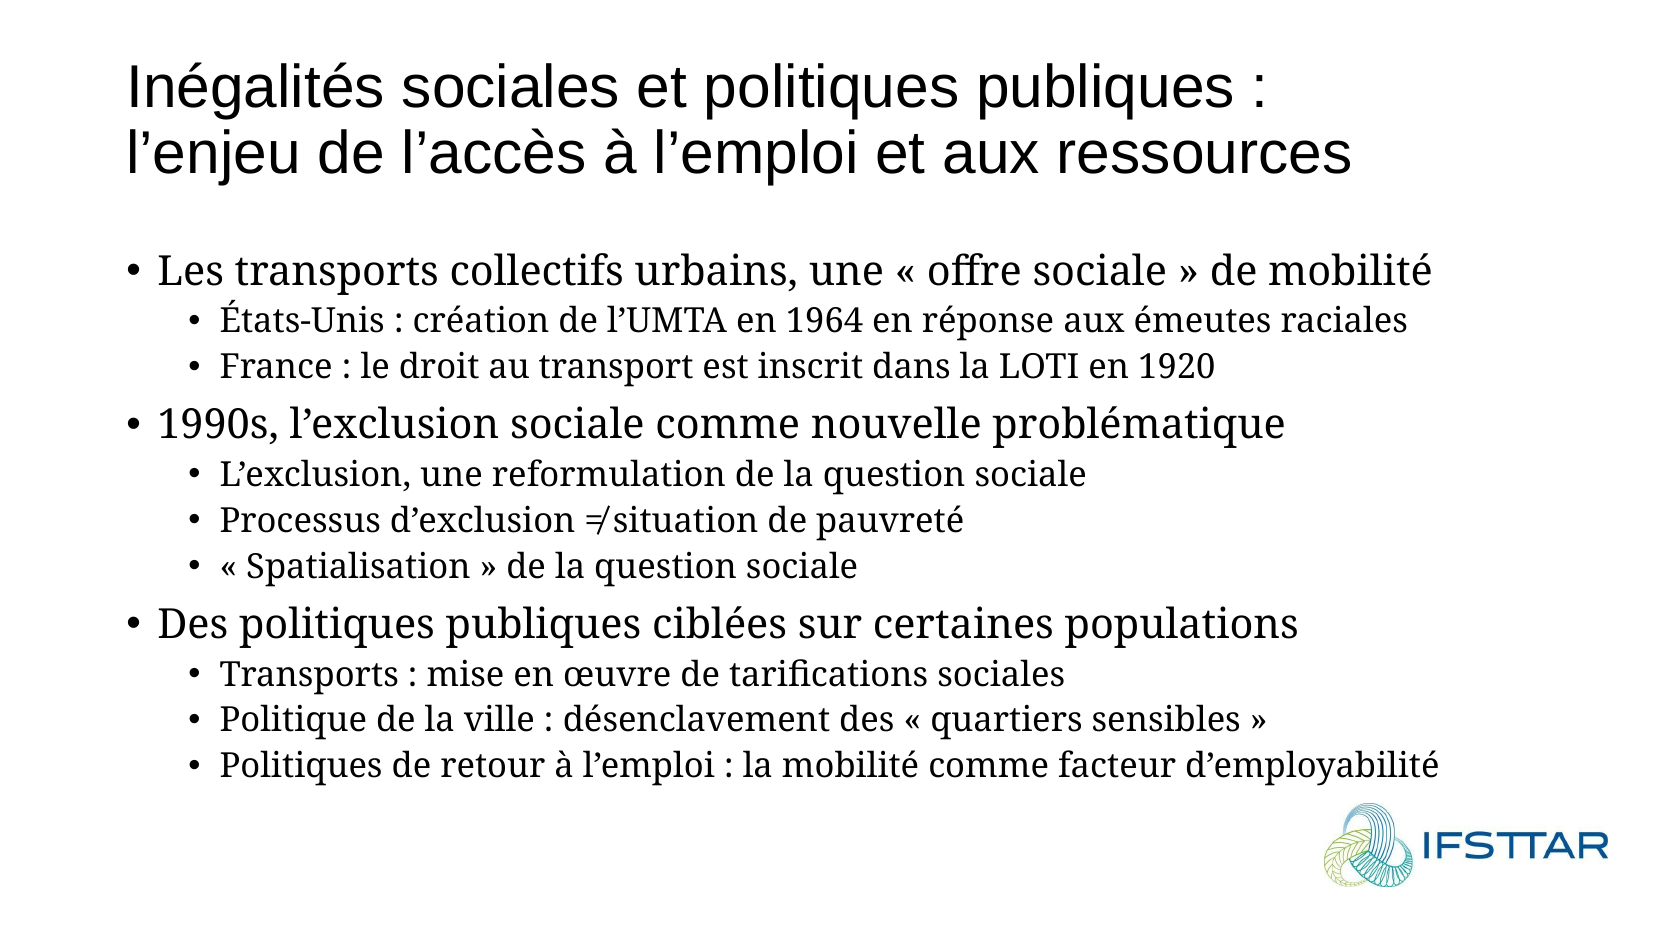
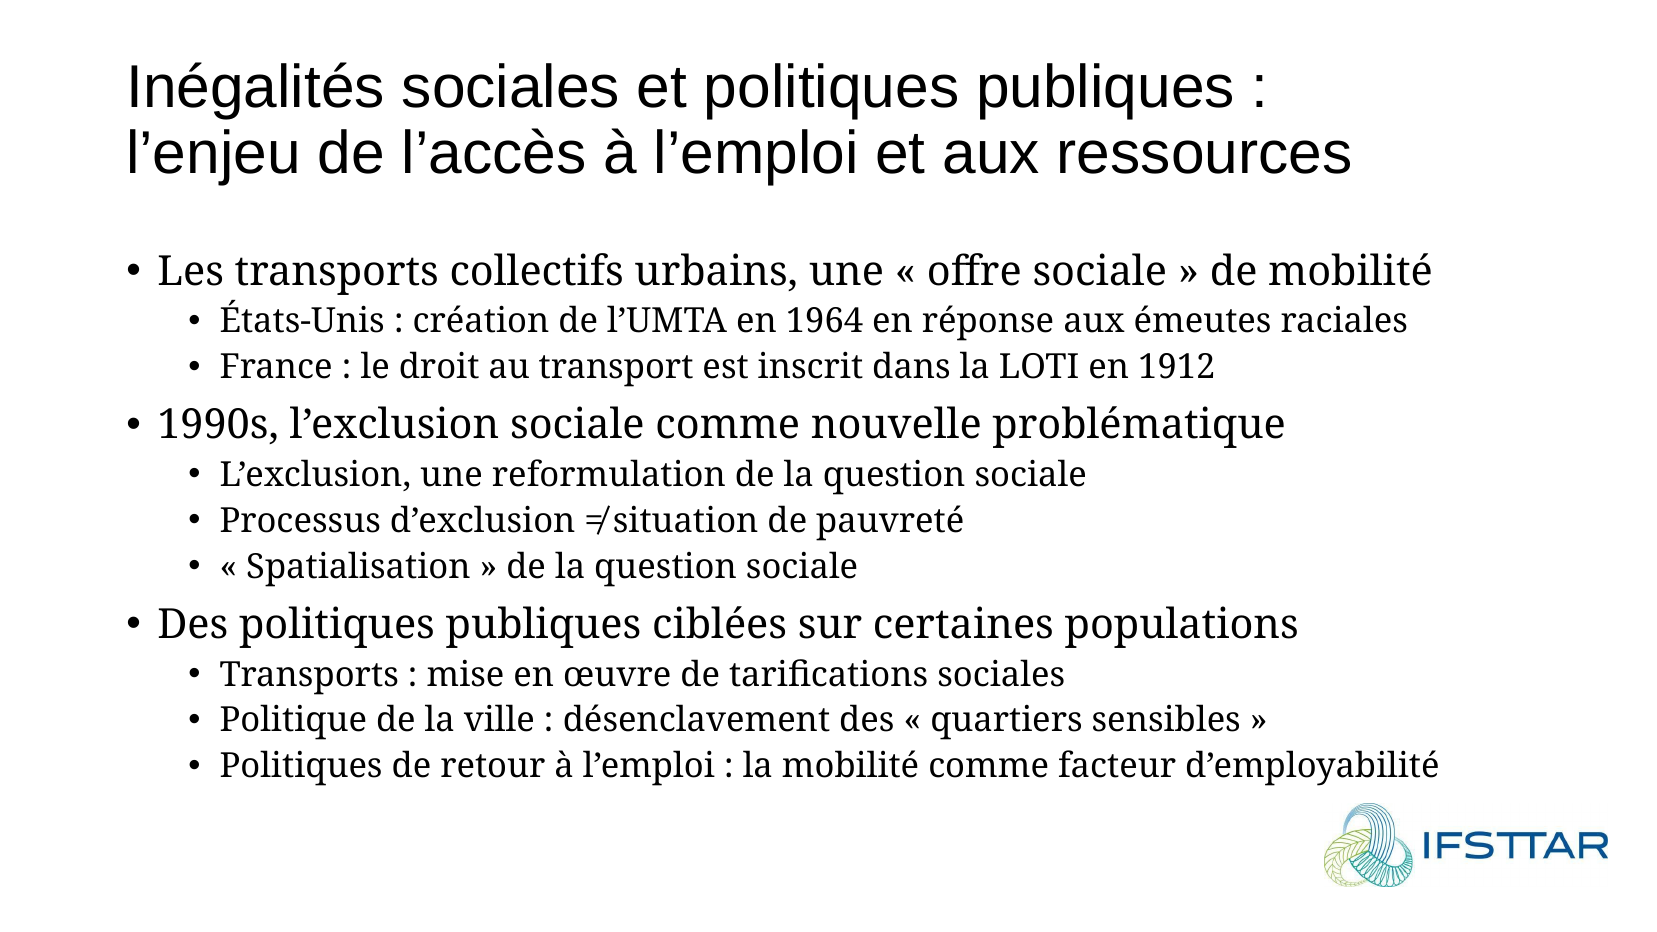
1920: 1920 -> 1912
